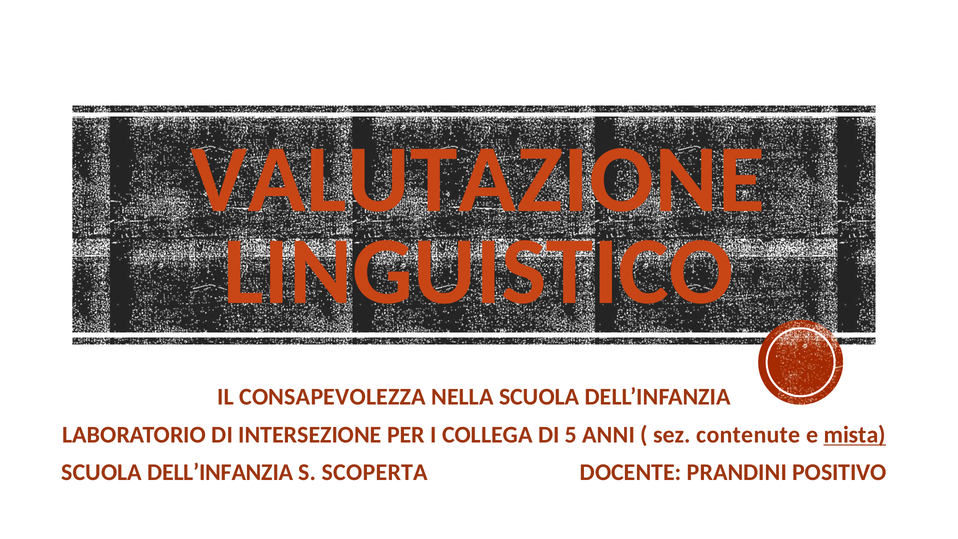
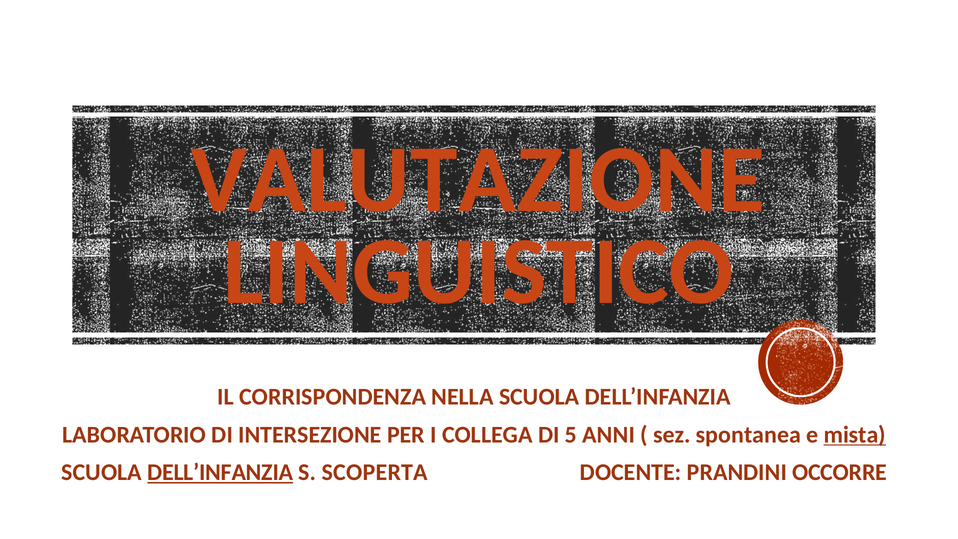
CONSAPEVOLEZZA: CONSAPEVOLEZZA -> CORRISPONDENZA
contenute: contenute -> spontanea
DELL’INFANZIA at (220, 472) underline: none -> present
POSITIVO: POSITIVO -> OCCORRE
